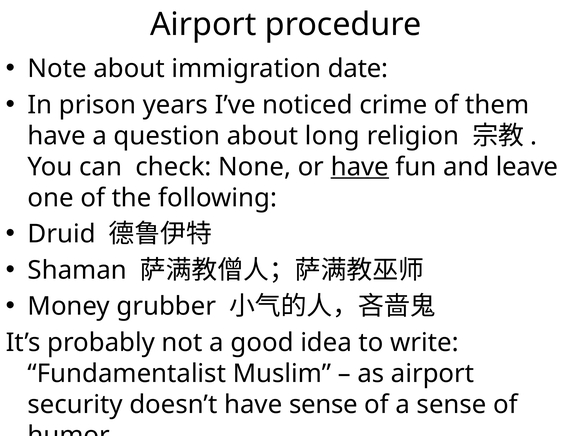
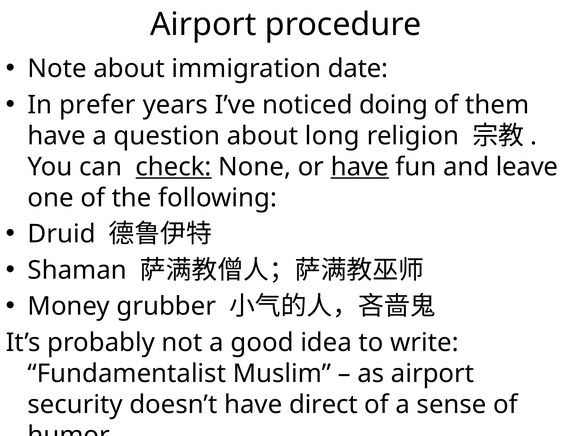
prison: prison -> prefer
crime: crime -> doing
check underline: none -> present
have sense: sense -> direct
